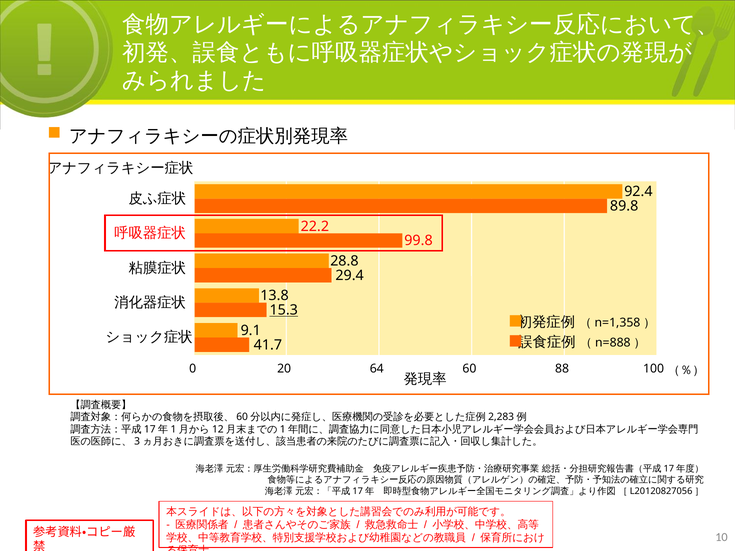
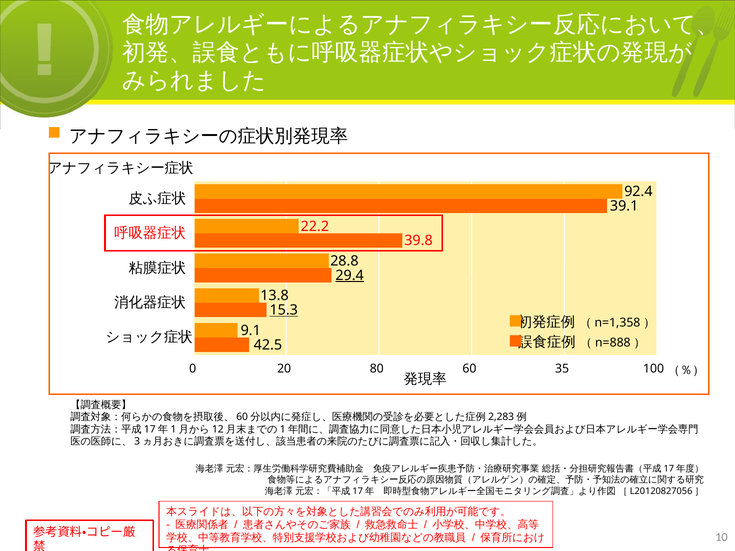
89.8: 89.8 -> 39.1
99.8: 99.8 -> 39.8
29.4 underline: none -> present
41.7: 41.7 -> 42.5
64: 64 -> 80
88: 88 -> 35
